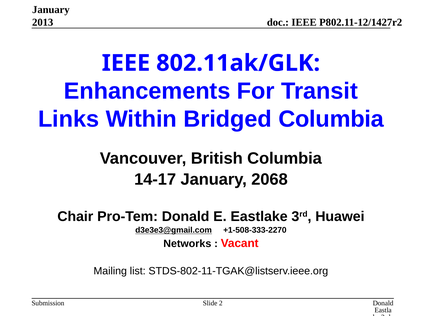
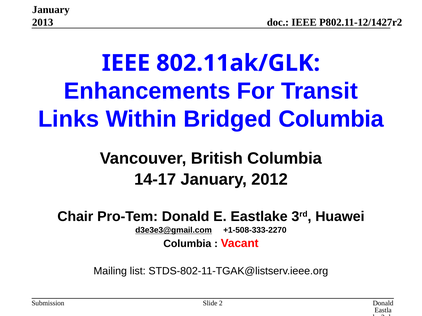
2068: 2068 -> 2012
Networks at (187, 244): Networks -> Columbia
